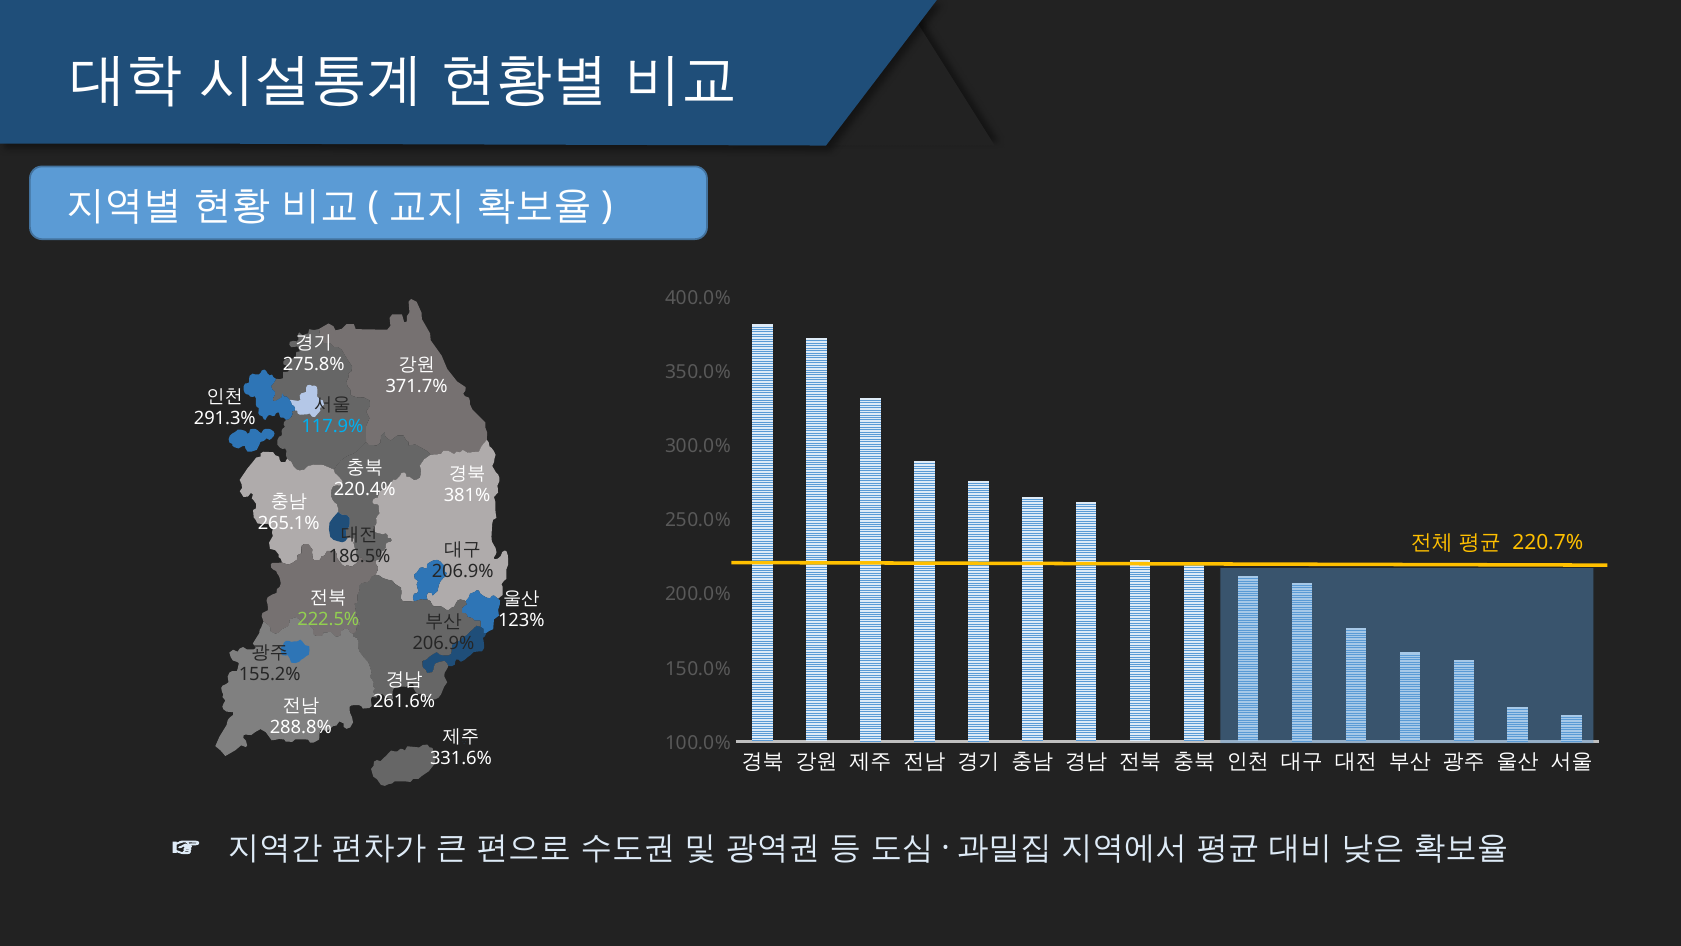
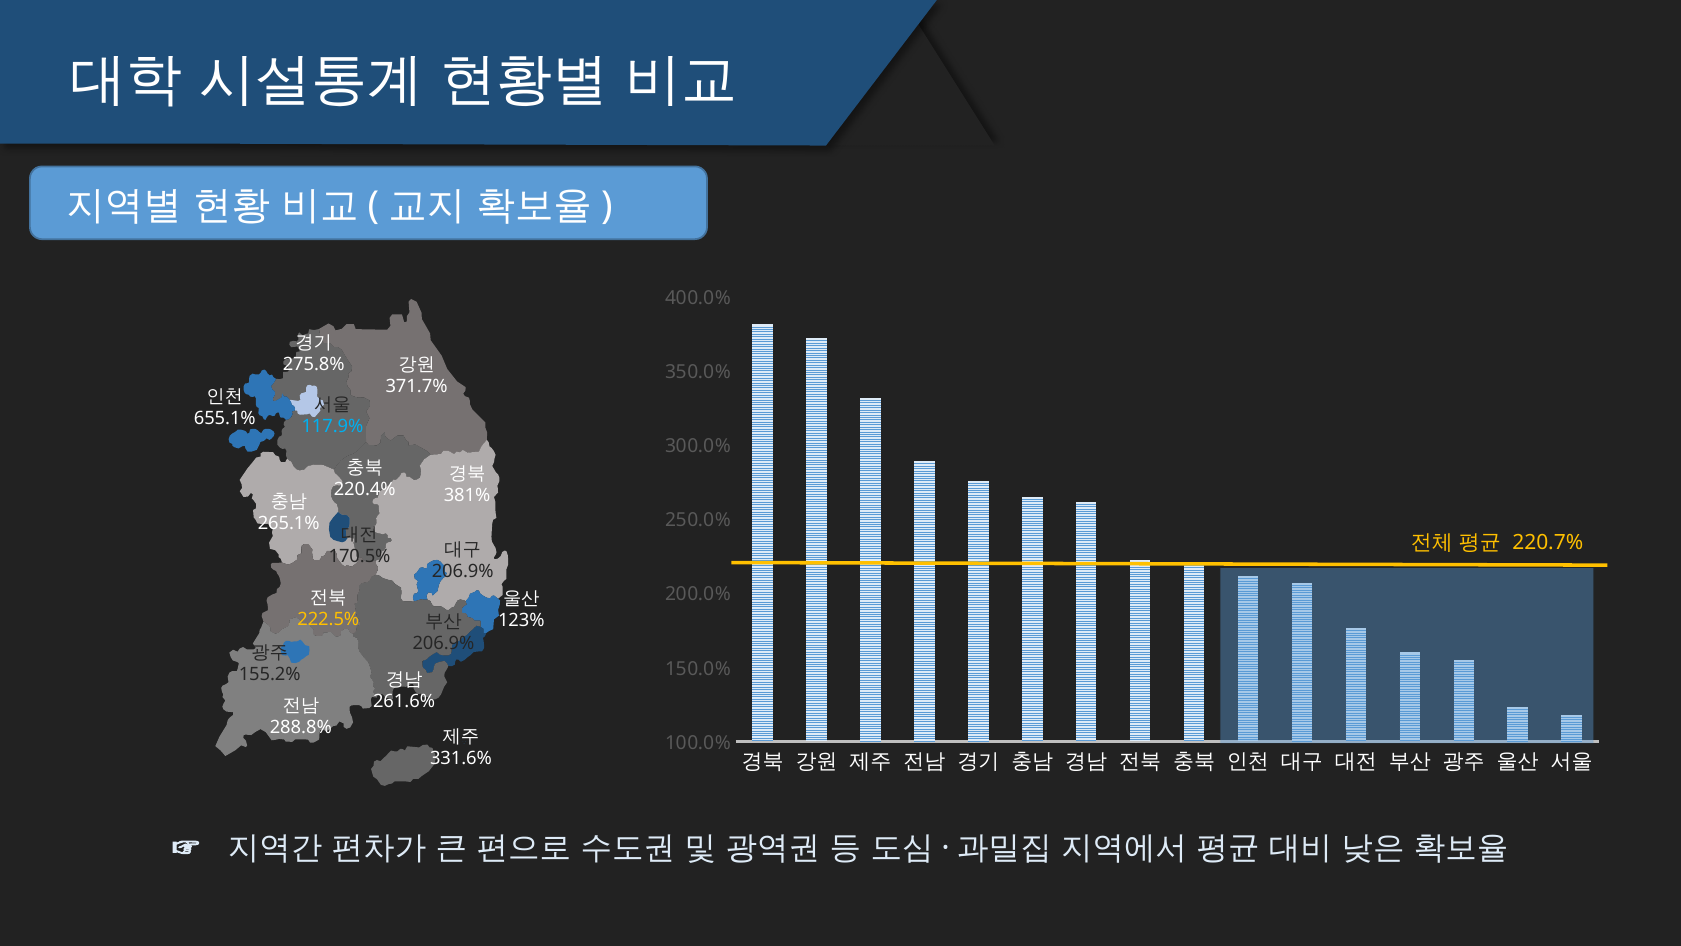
291.3%: 291.3% -> 655.1%
186.5%: 186.5% -> 170.5%
222.5% colour: light green -> yellow
